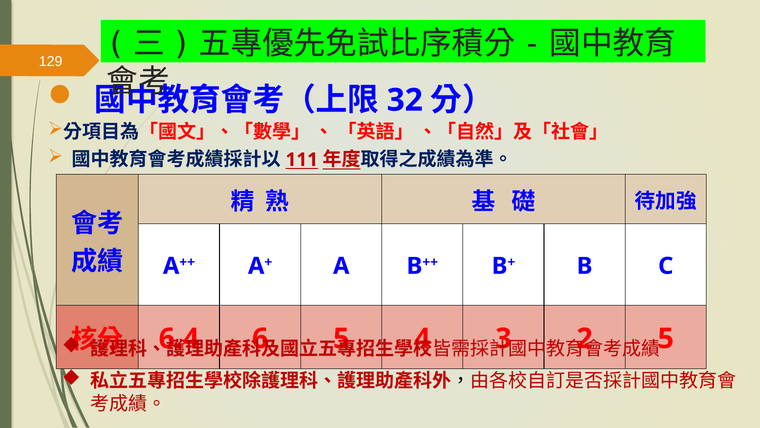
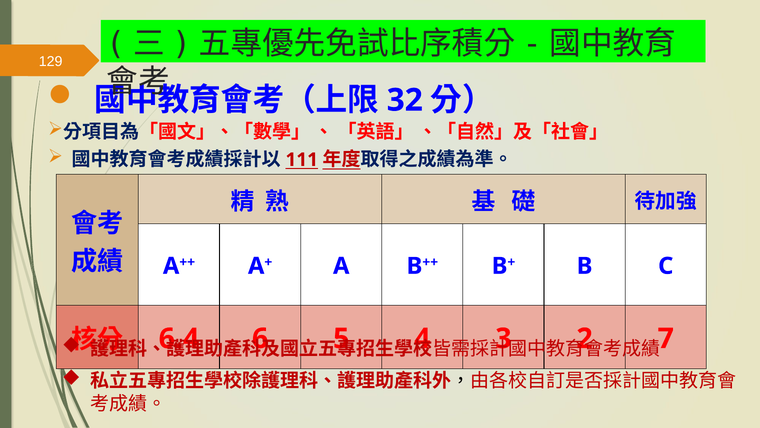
5 at (666, 338): 5 -> 7
